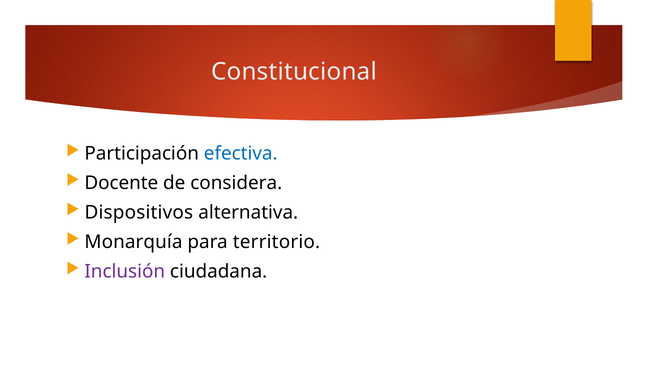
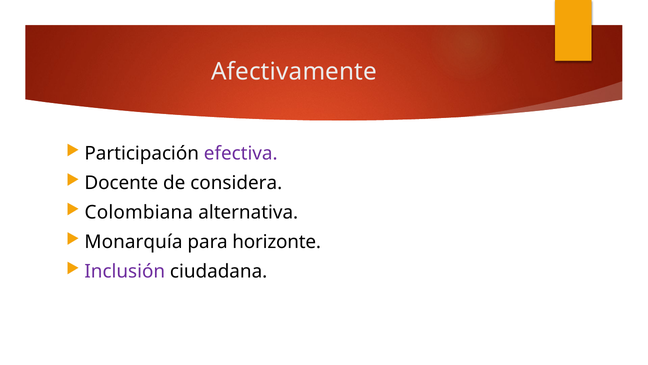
Constitucional: Constitucional -> Afectivamente
efectiva colour: blue -> purple
Dispositivos: Dispositivos -> Colombiana
territorio: territorio -> horizonte
